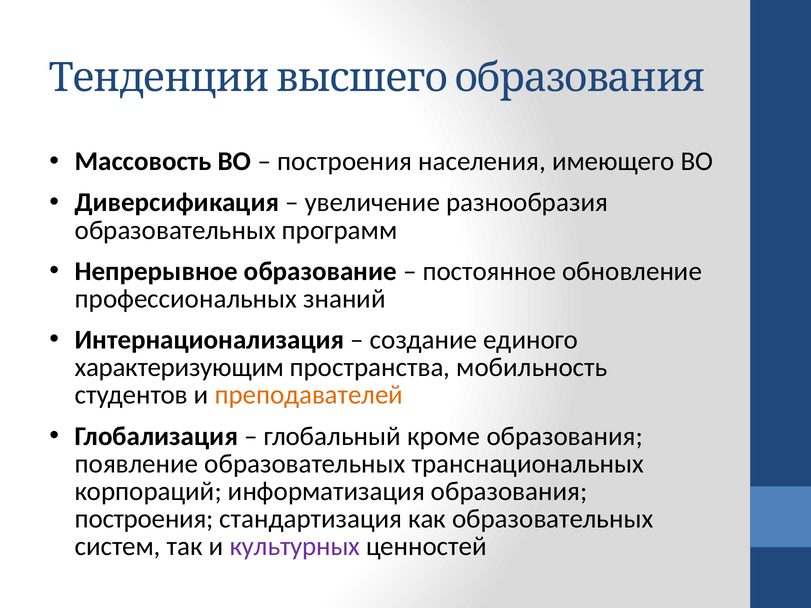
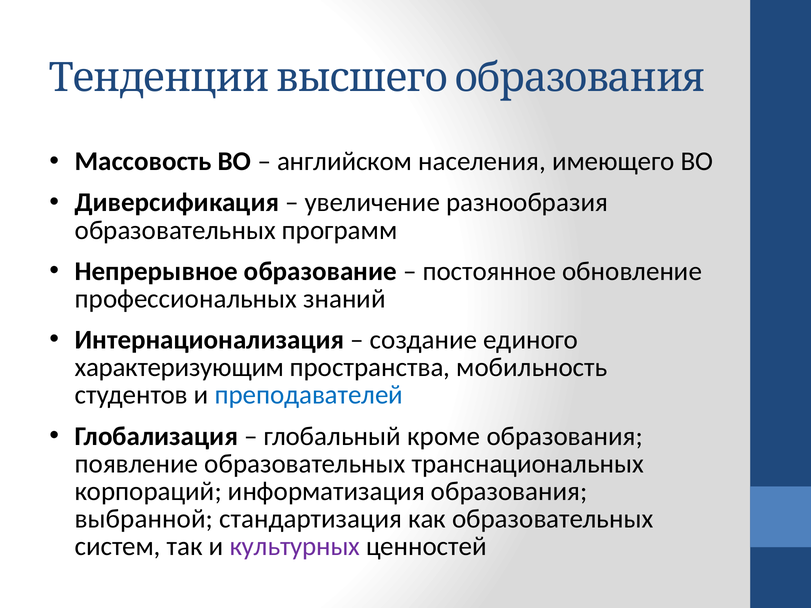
построения at (345, 162): построения -> английском
преподавателей colour: orange -> blue
построения at (144, 519): построения -> выбранной
